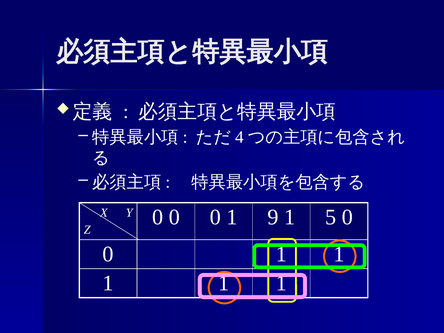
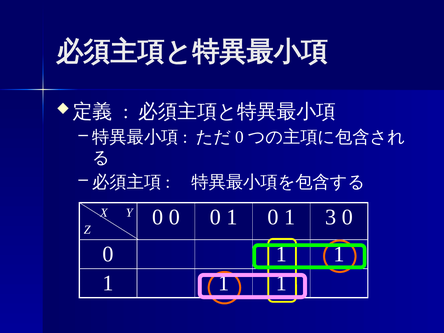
4 at (240, 137): 4 -> 0
1 9: 9 -> 0
5: 5 -> 3
